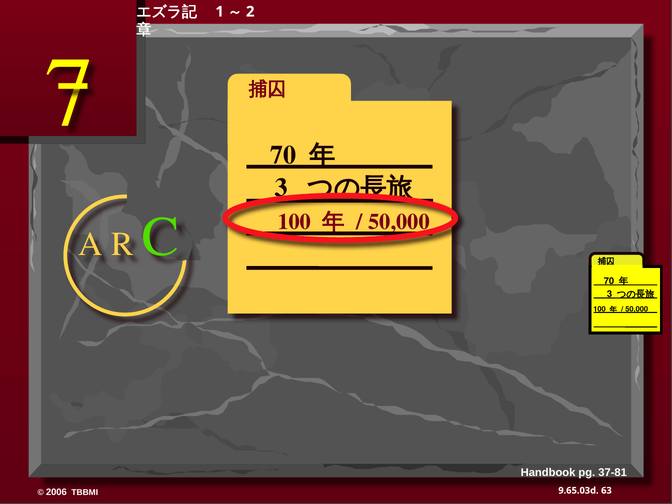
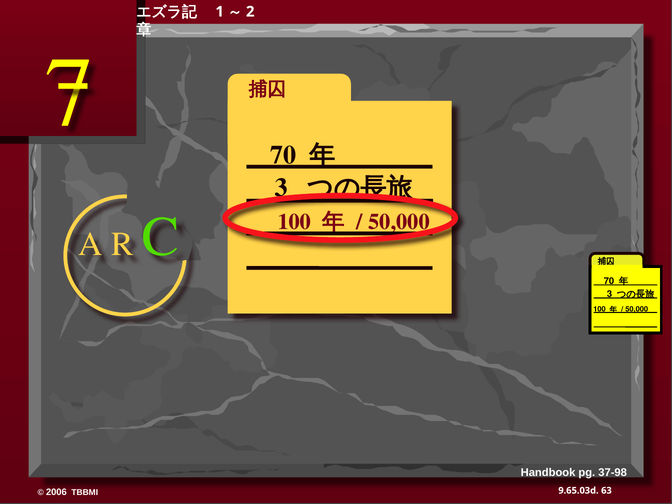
37-81: 37-81 -> 37-98
